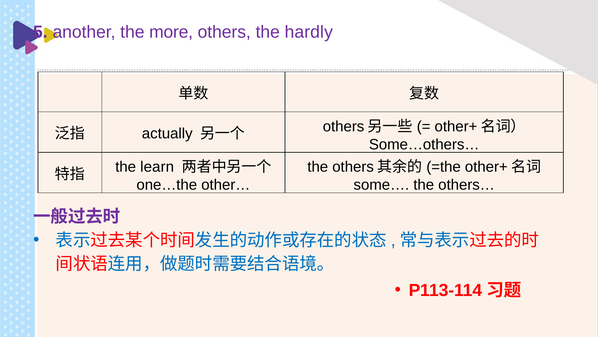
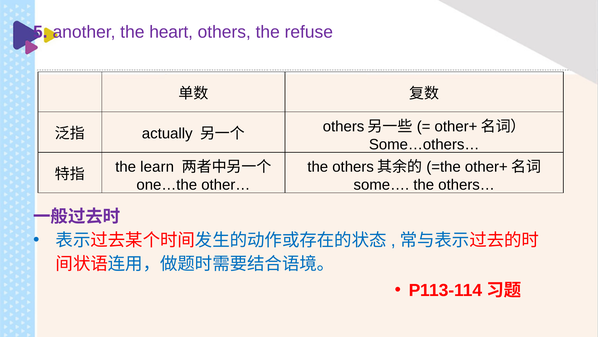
more: more -> heart
hardly: hardly -> refuse
